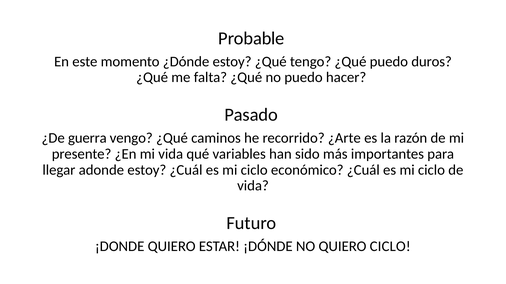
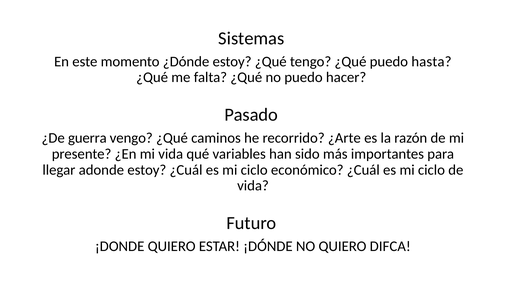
Probable: Probable -> Sistemas
duros: duros -> hasta
QUIERO CICLO: CICLO -> DIFCA
